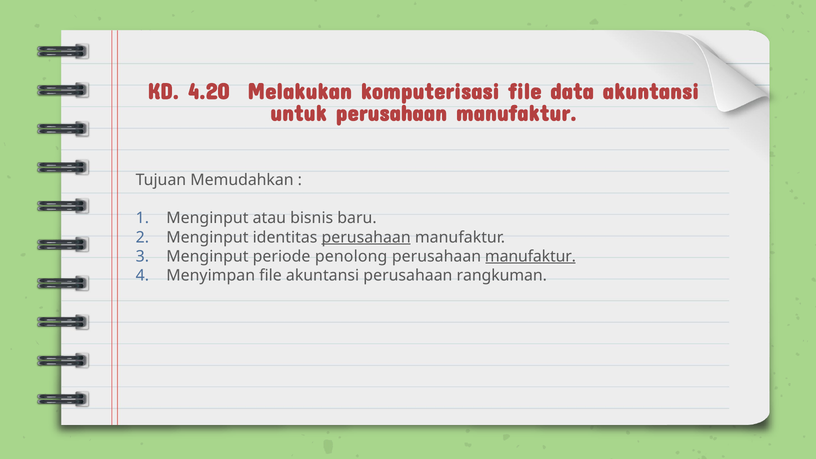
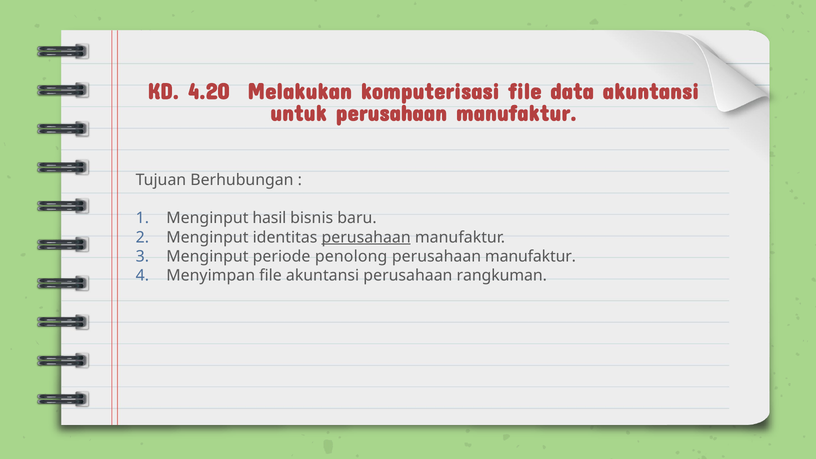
Memudahkan: Memudahkan -> Berhubungan
atau: atau -> hasil
manufaktur at (530, 256) underline: present -> none
